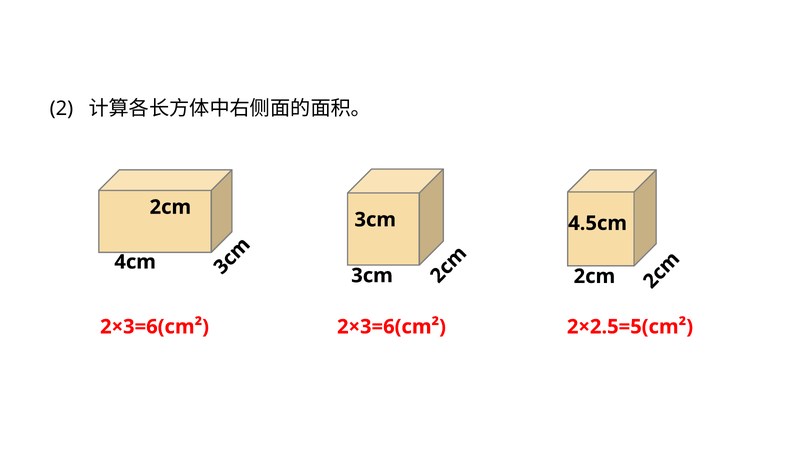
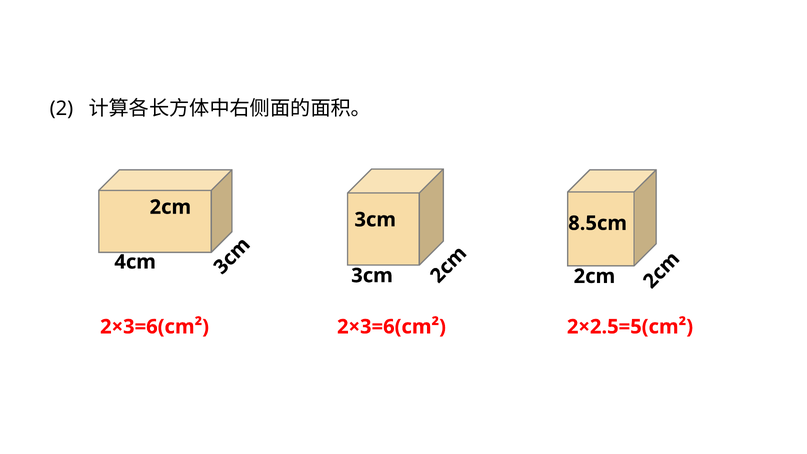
4.5cm: 4.5cm -> 8.5cm
